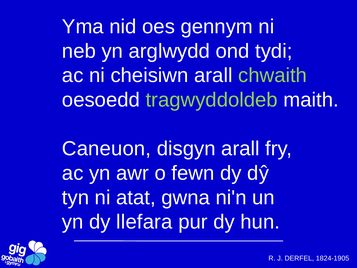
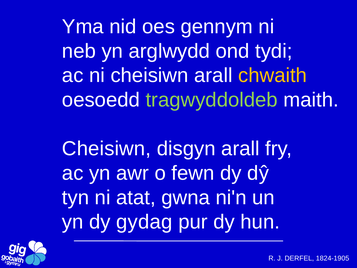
chwaith colour: light green -> yellow
Caneuon at (107, 149): Caneuon -> Cheisiwn
llefara: llefara -> gydag
